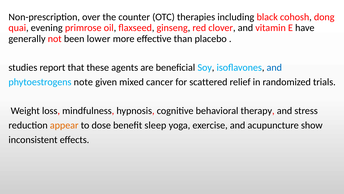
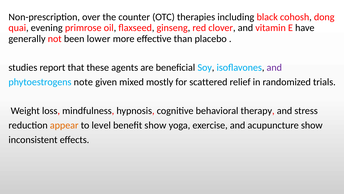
and at (274, 67) colour: blue -> purple
cancer: cancer -> mostly
dose: dose -> level
benefit sleep: sleep -> show
